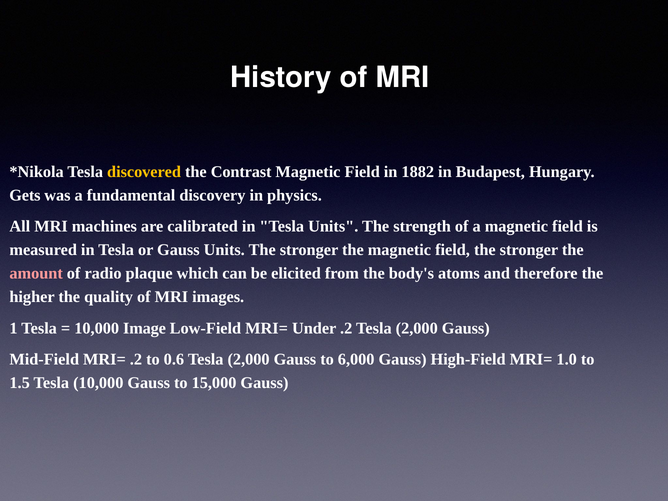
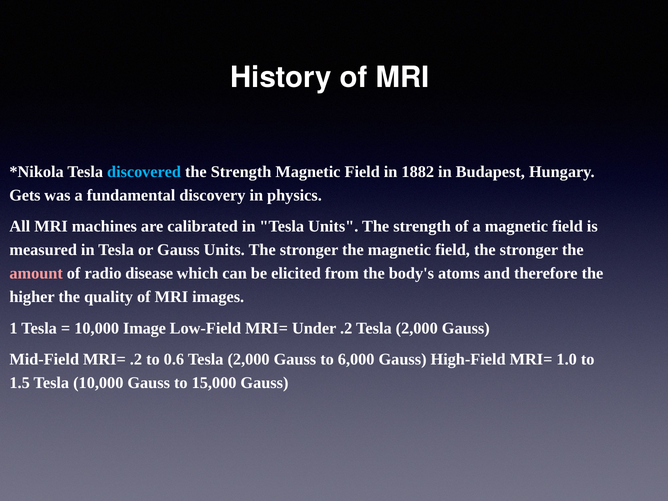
discovered colour: yellow -> light blue
Contrast at (241, 172): Contrast -> Strength
plaque: plaque -> disease
